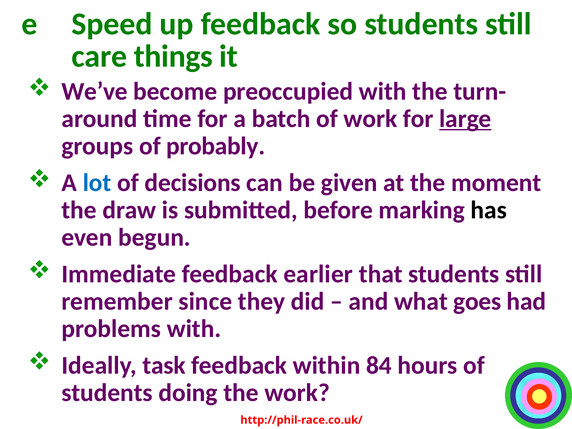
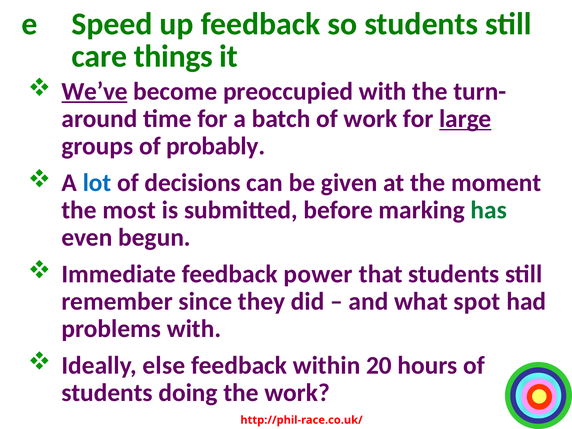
We’ve underline: none -> present
draw: draw -> most
has colour: black -> green
earlier: earlier -> power
goes: goes -> spot
task: task -> else
84: 84 -> 20
